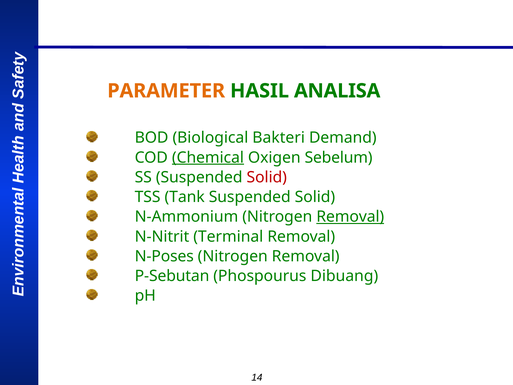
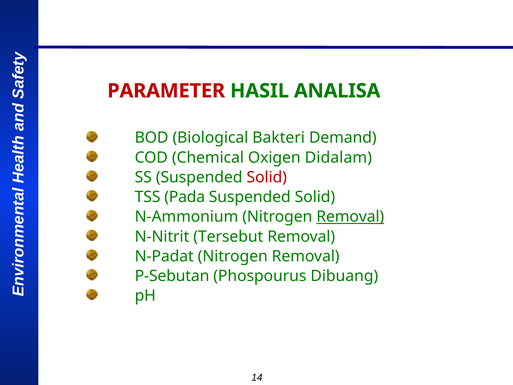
PARAMETER colour: orange -> red
Chemical underline: present -> none
Sebelum: Sebelum -> Didalam
Tank: Tank -> Pada
Terminal: Terminal -> Tersebut
N-Poses: N-Poses -> N-Padat
